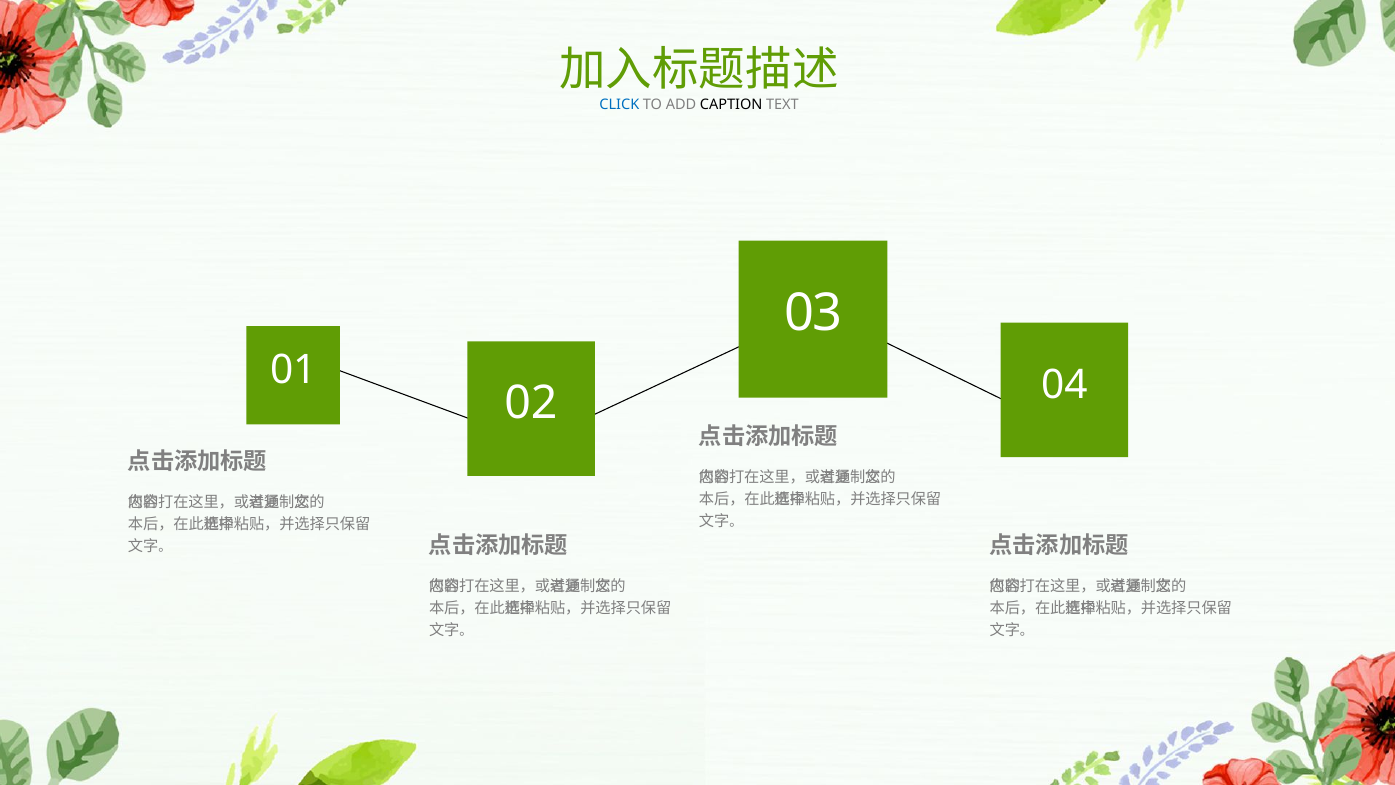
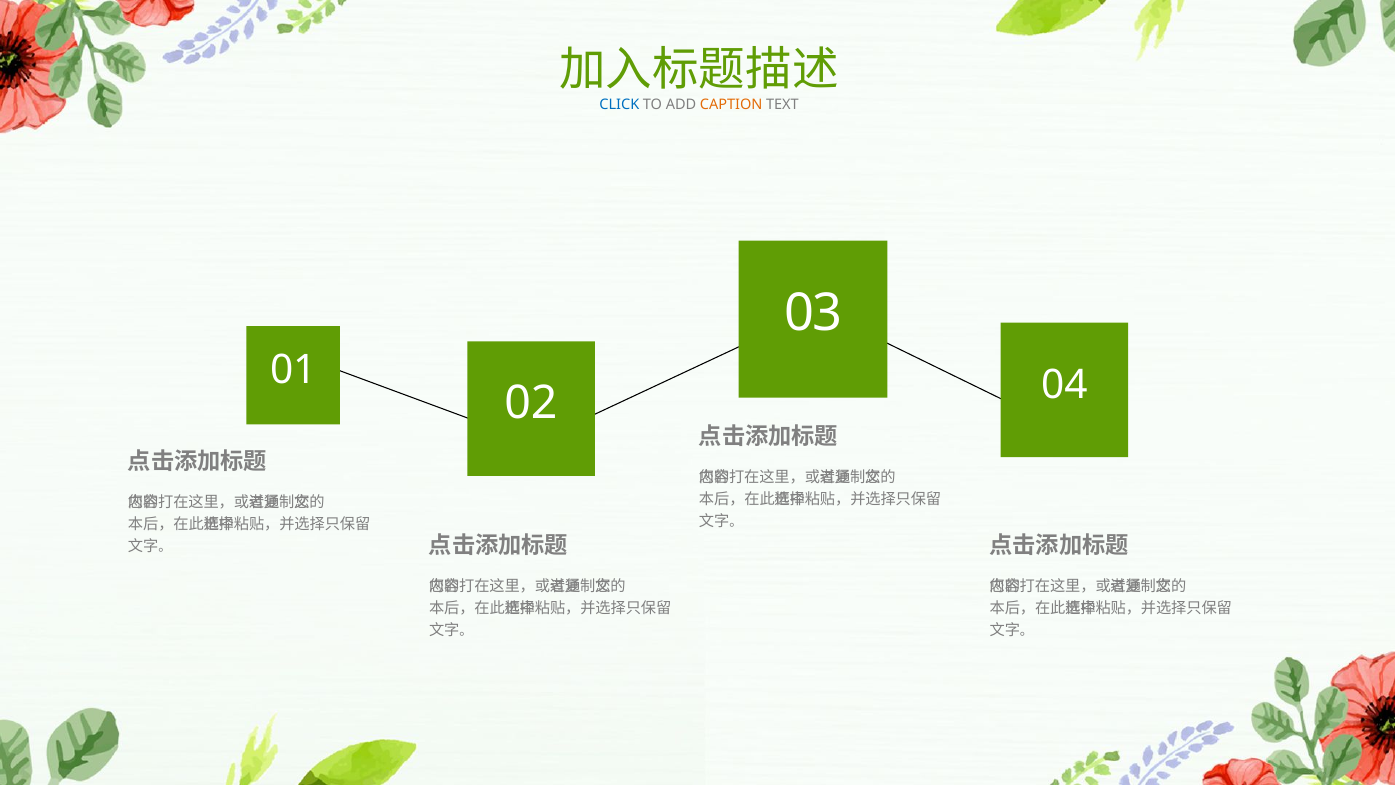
CAPTION colour: black -> orange
